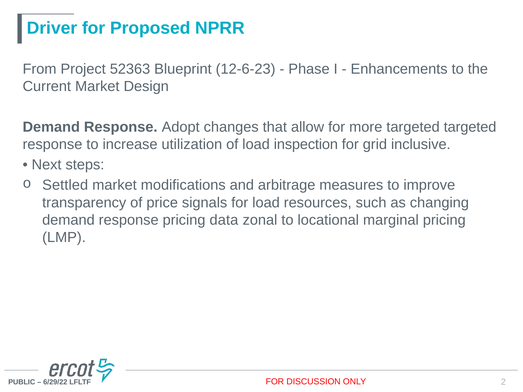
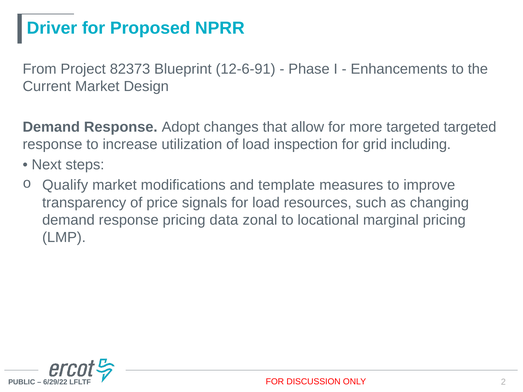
52363: 52363 -> 82373
12-6-23: 12-6-23 -> 12-6-91
inclusive: inclusive -> including
Settled: Settled -> Qualify
arbitrage: arbitrage -> template
